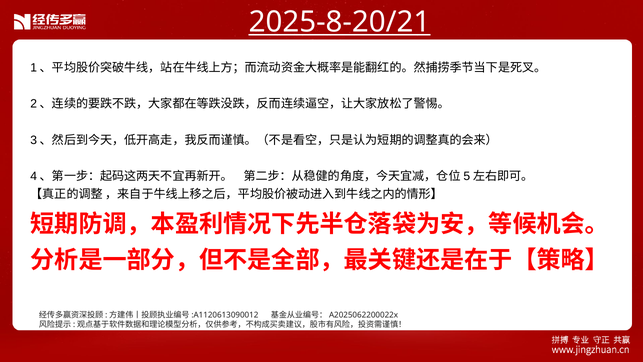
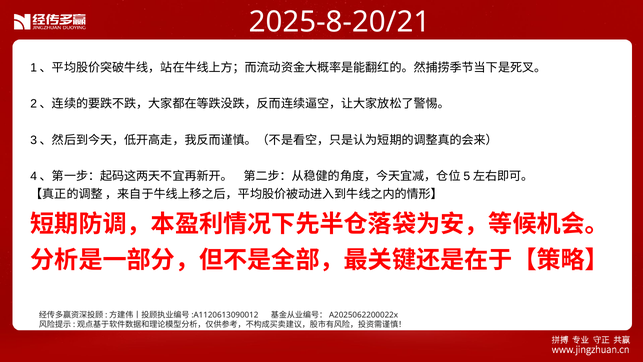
2025-8-20/21 underline: present -> none
